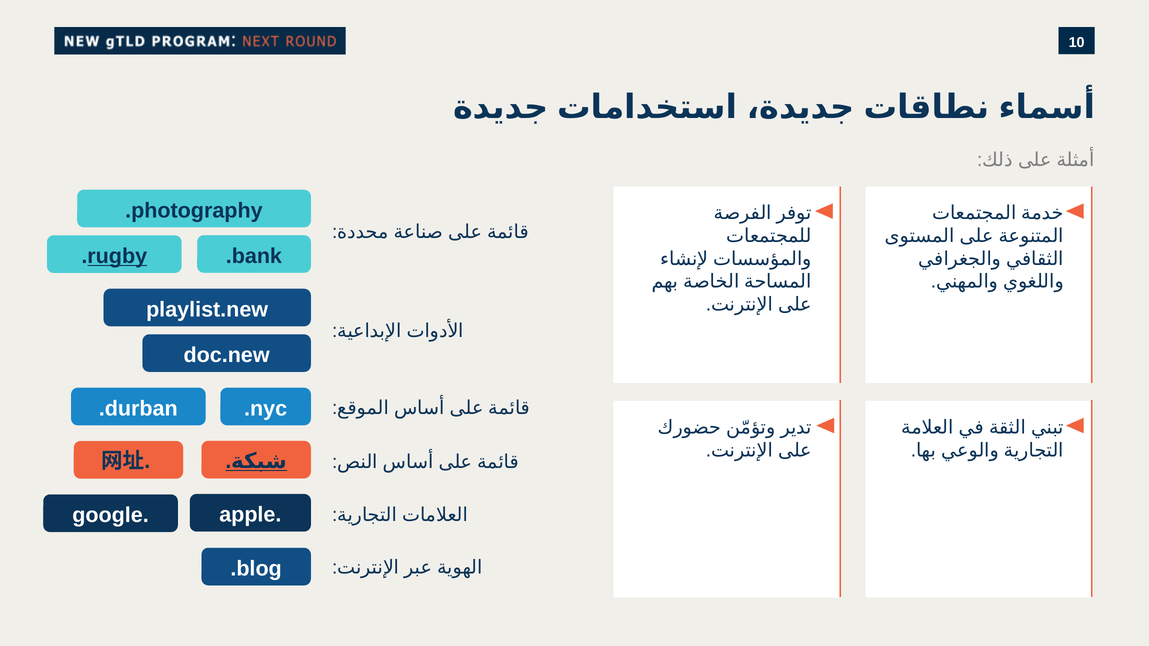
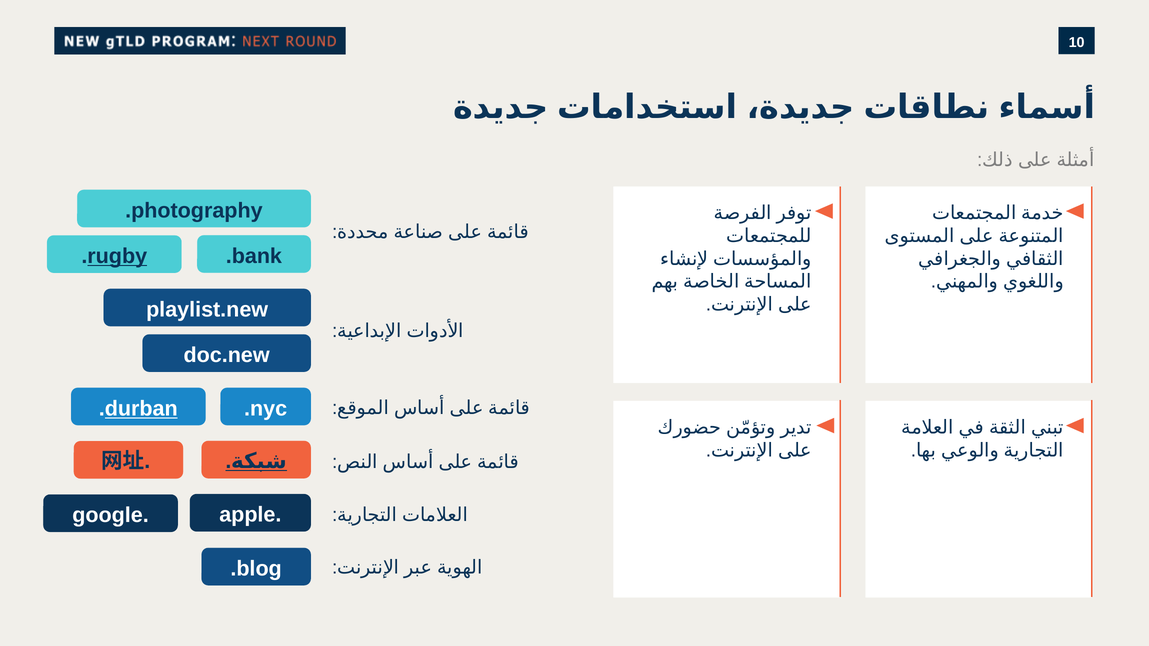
durban underline: none -> present
